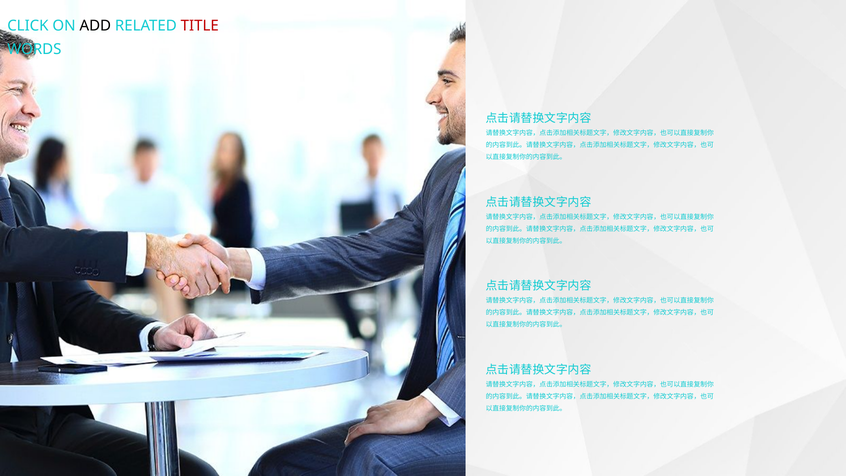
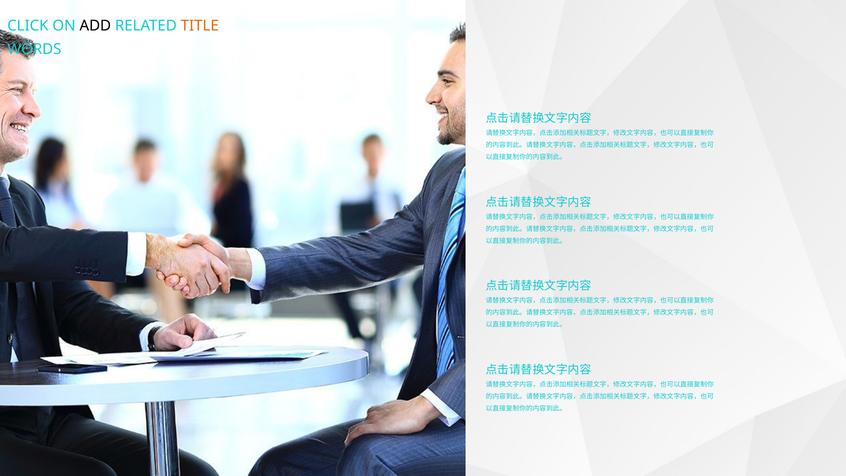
TITLE colour: red -> orange
